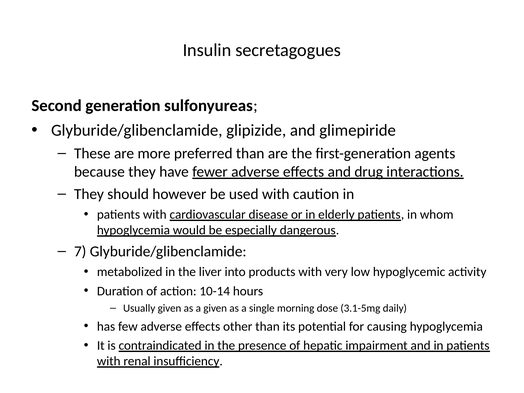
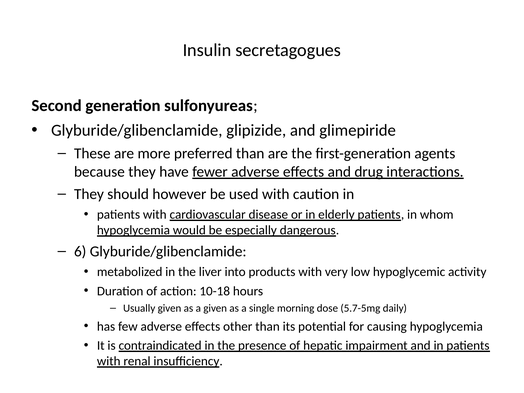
7: 7 -> 6
10-14: 10-14 -> 10-18
3.1-5mg: 3.1-5mg -> 5.7-5mg
